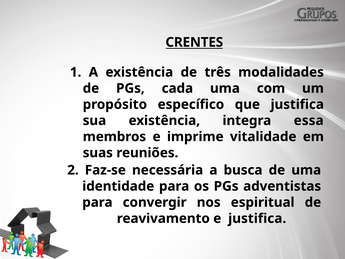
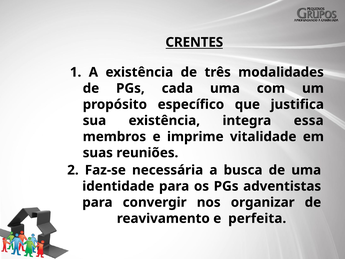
espiritual: espiritual -> organizar
e justifica: justifica -> perfeita
